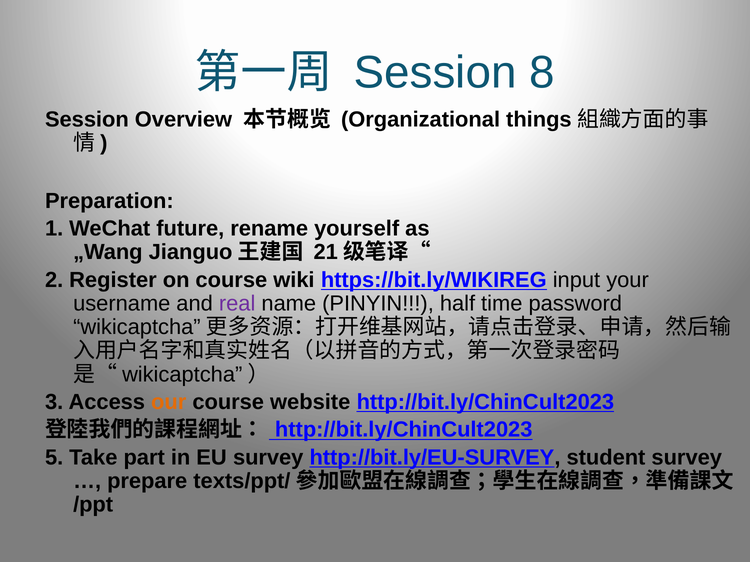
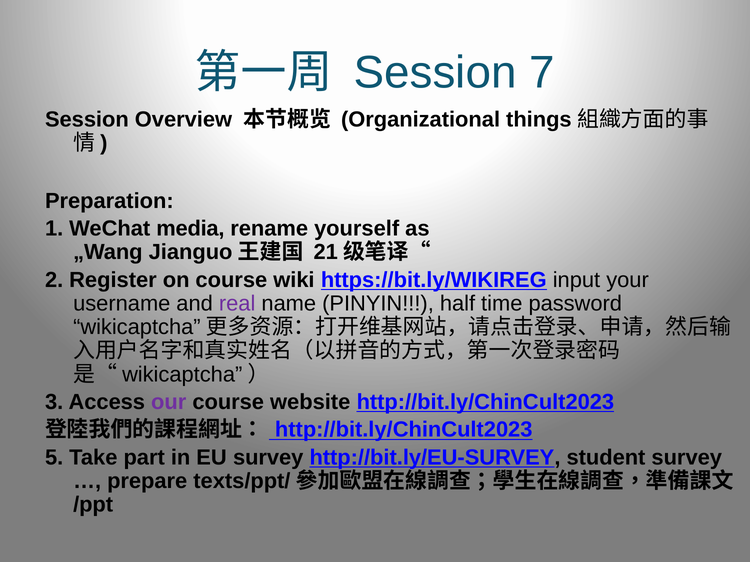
8: 8 -> 7
future: future -> media
our colour: orange -> purple
